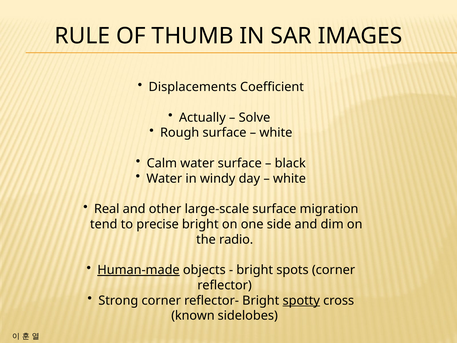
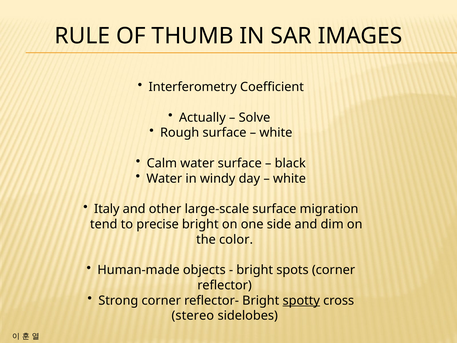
Displacements: Displacements -> Interferometry
Real: Real -> Italy
radio: radio -> color
Human-made underline: present -> none
known: known -> stereo
